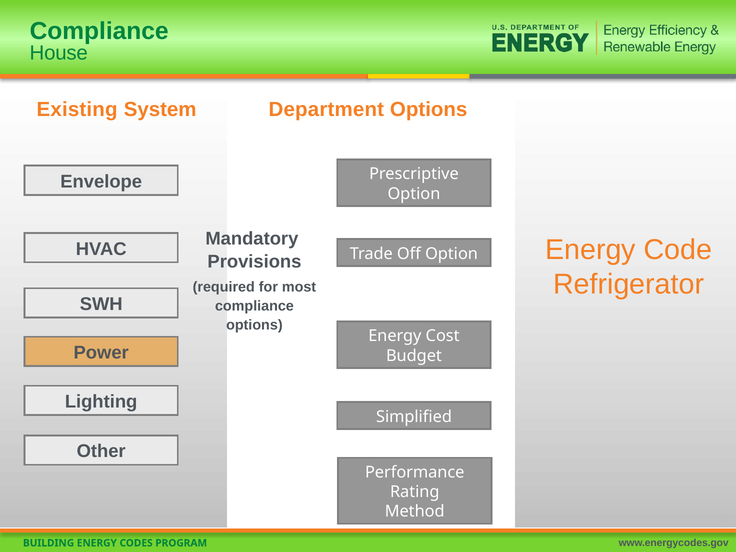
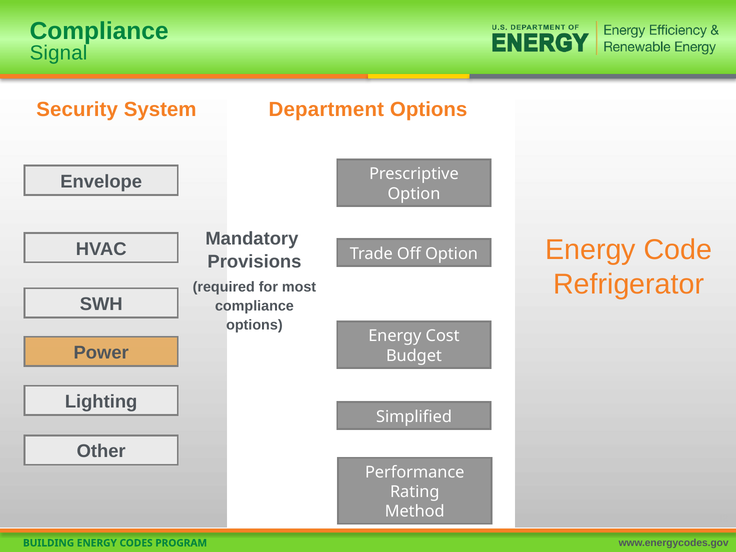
House: House -> Signal
Existing: Existing -> Security
